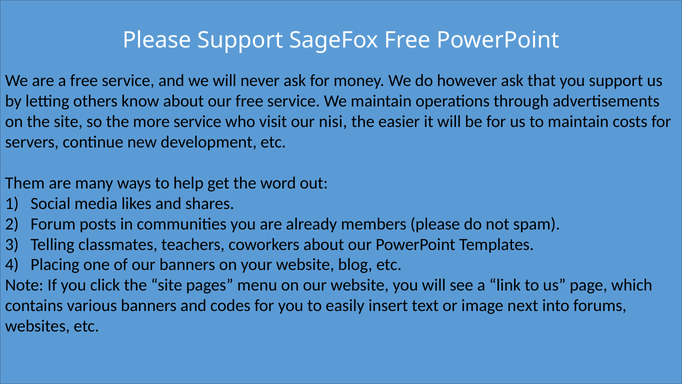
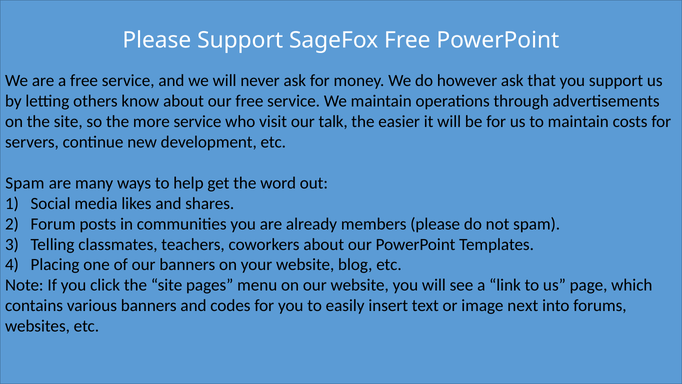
nisi: nisi -> talk
Them at (25, 183): Them -> Spam
